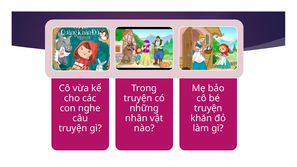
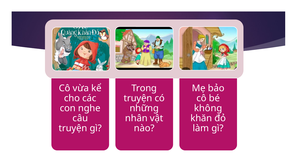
truyện at (208, 108): truyện -> không
